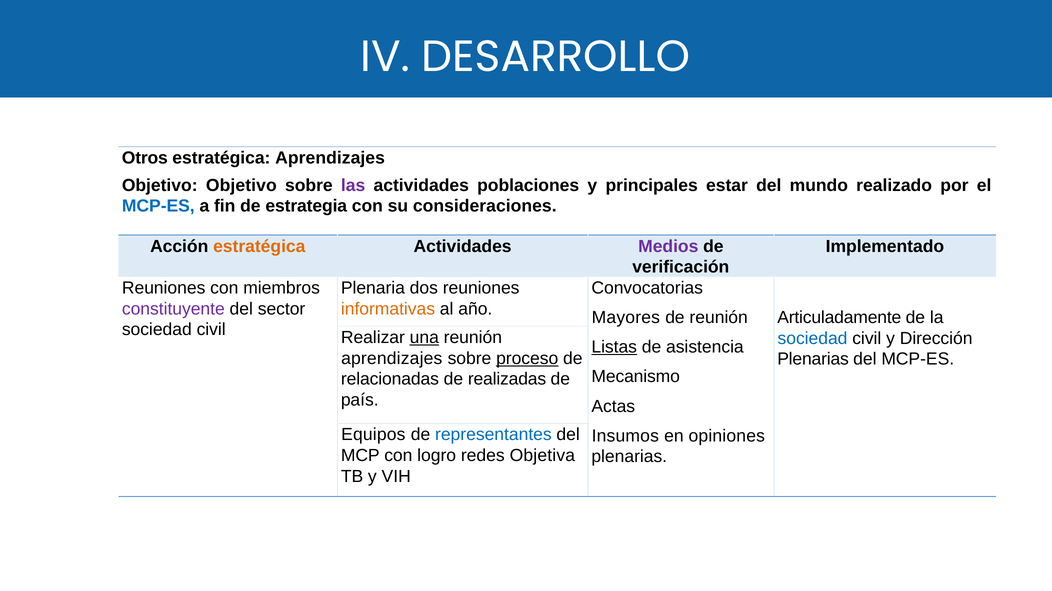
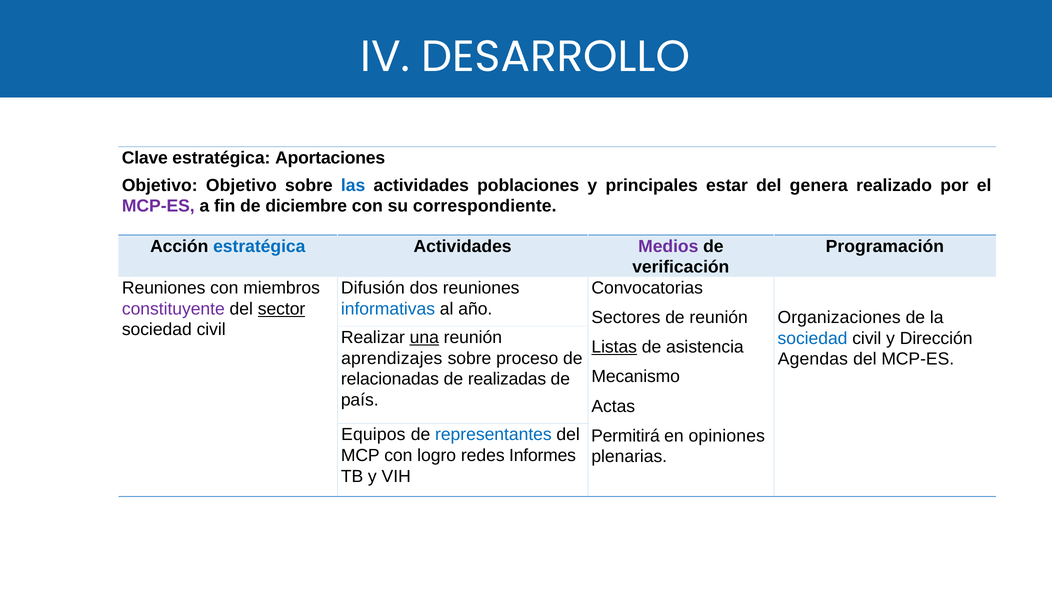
Otros: Otros -> Clave
estratégica Aprendizajes: Aprendizajes -> Aportaciones
las colour: purple -> blue
mundo: mundo -> genera
MCP-ES at (158, 206) colour: blue -> purple
estrategia: estrategia -> diciembre
consideraciones: consideraciones -> correspondiente
estratégica at (259, 247) colour: orange -> blue
Implementado: Implementado -> Programación
Plenaria: Plenaria -> Difusión
sector underline: none -> present
informativas colour: orange -> blue
Mayores: Mayores -> Sectores
Articuladamente: Articuladamente -> Organizaciones
proceso underline: present -> none
Plenarias at (813, 360): Plenarias -> Agendas
Insumos: Insumos -> Permitirá
Objetiva: Objetiva -> Informes
